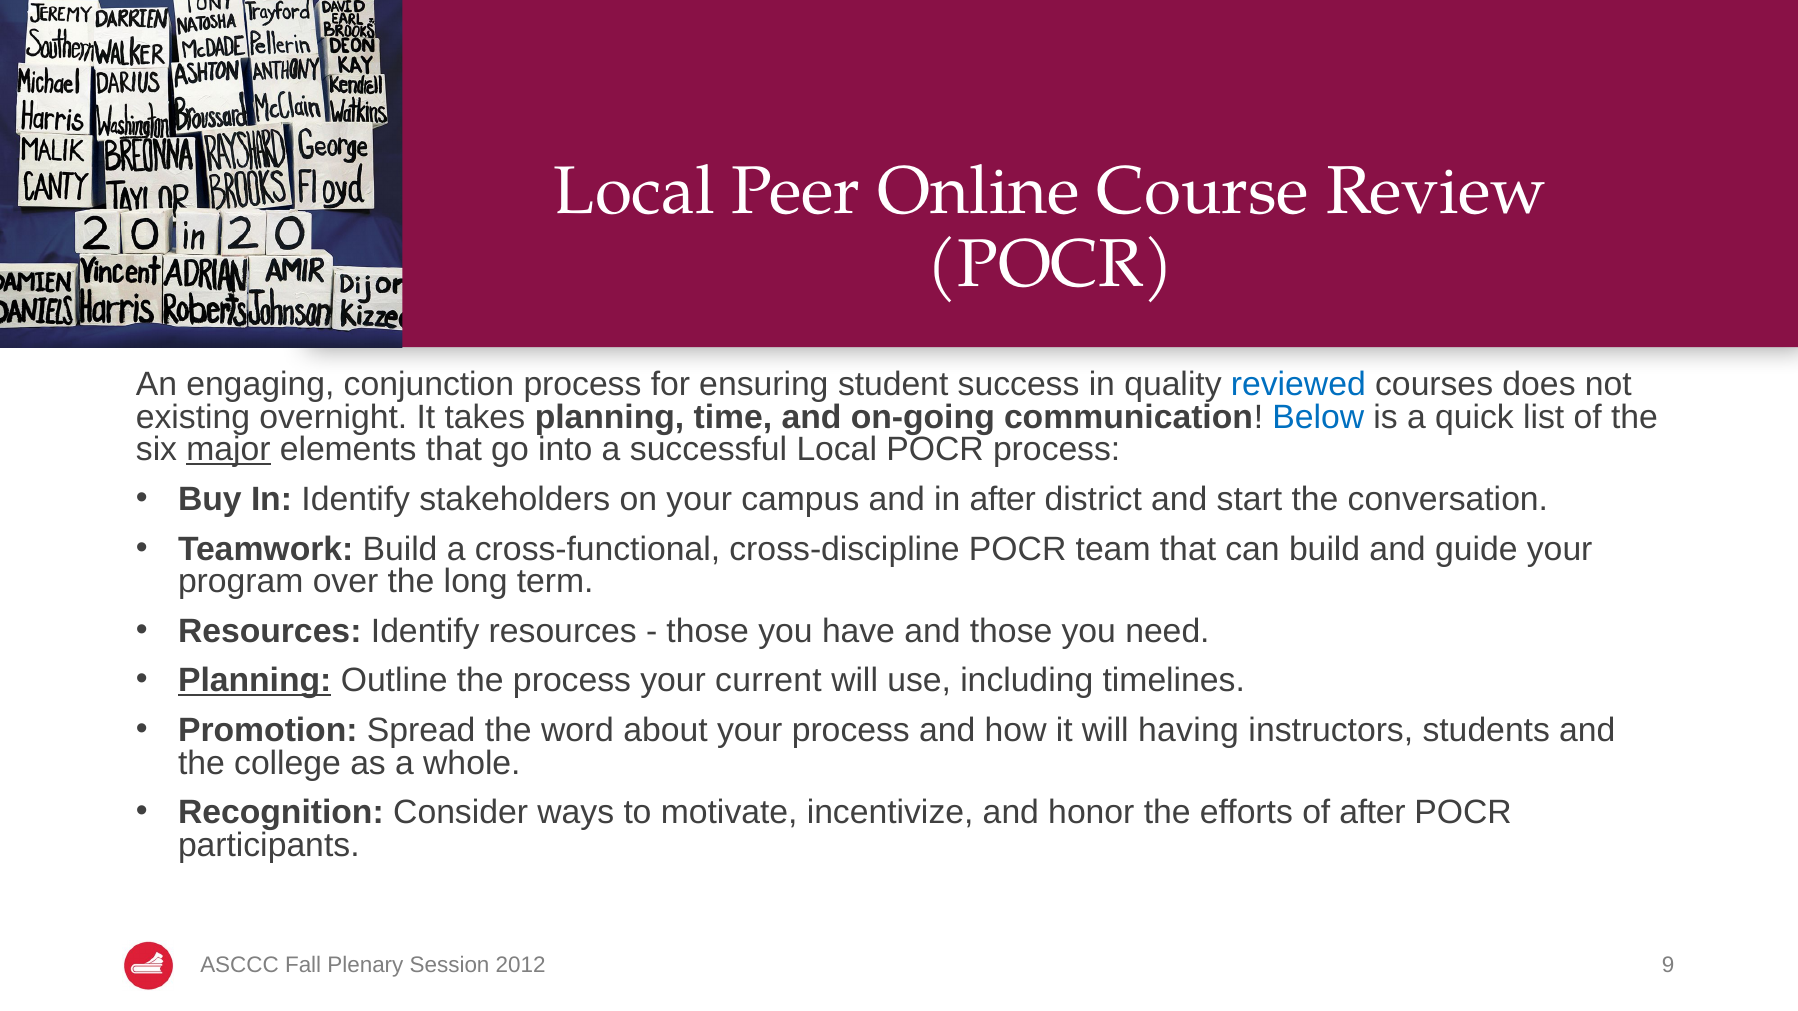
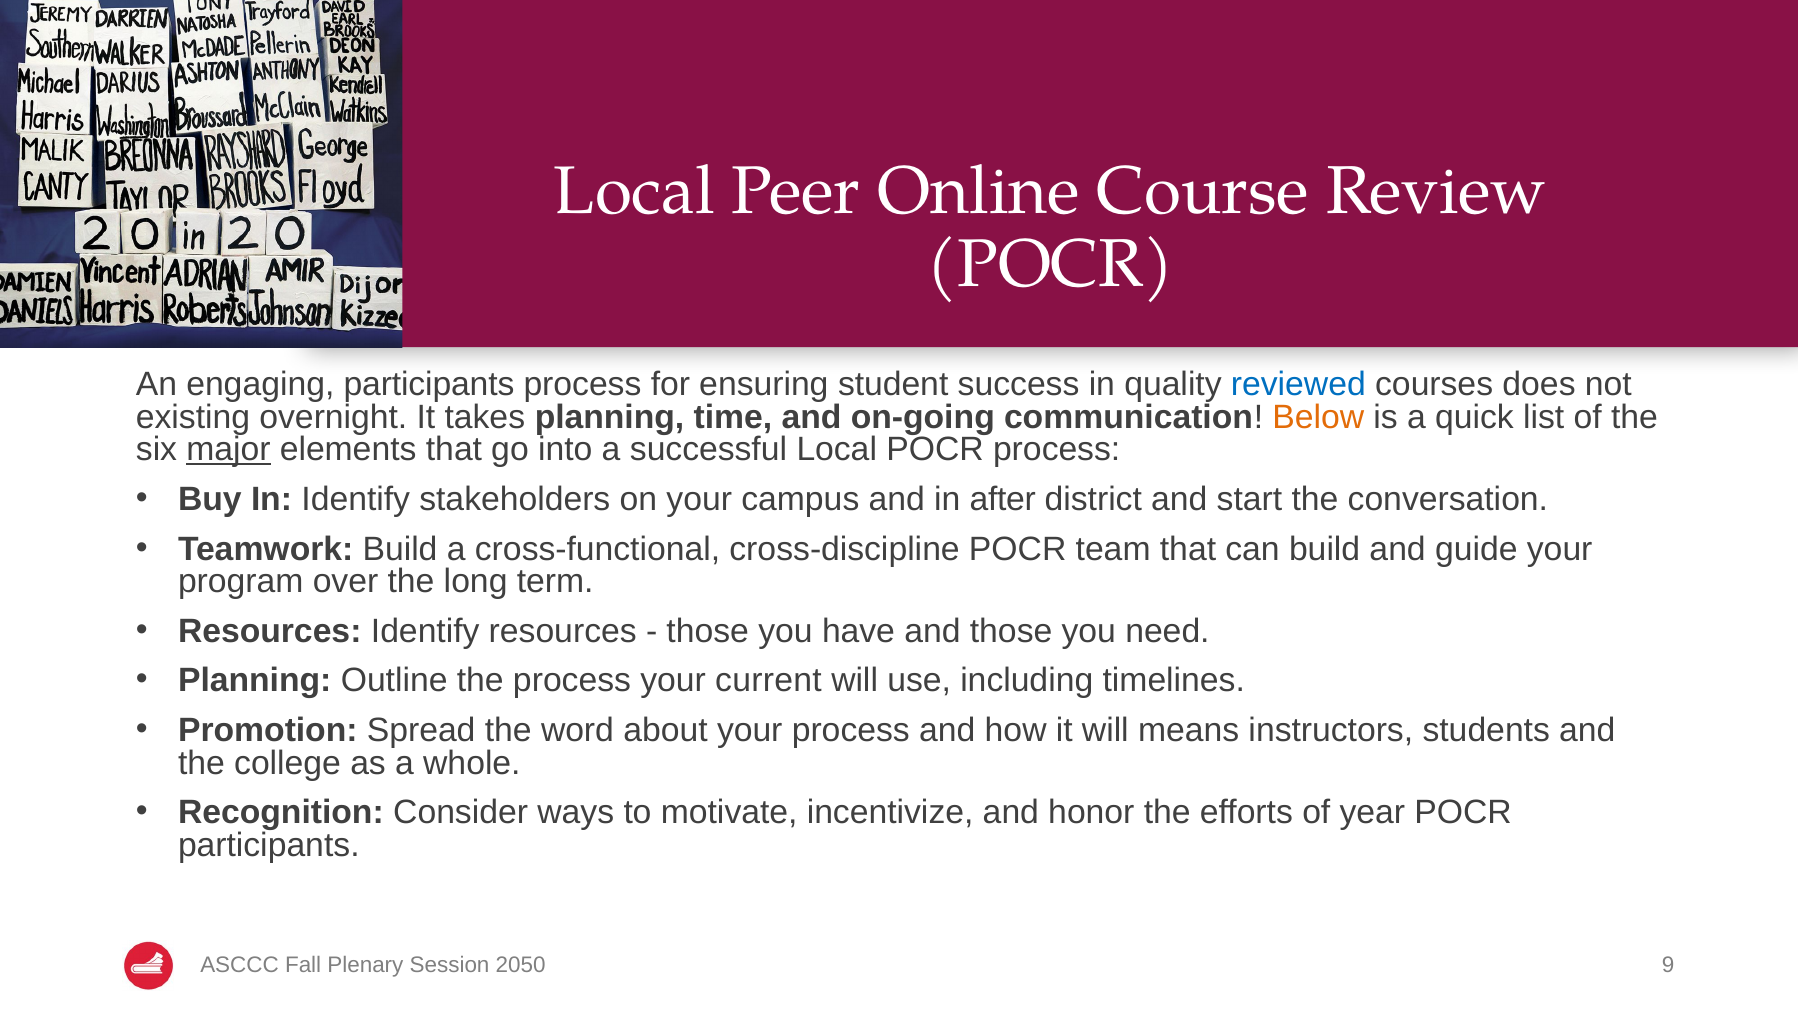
engaging conjunction: conjunction -> participants
Below colour: blue -> orange
Planning at (255, 681) underline: present -> none
having: having -> means
of after: after -> year
2012: 2012 -> 2050
